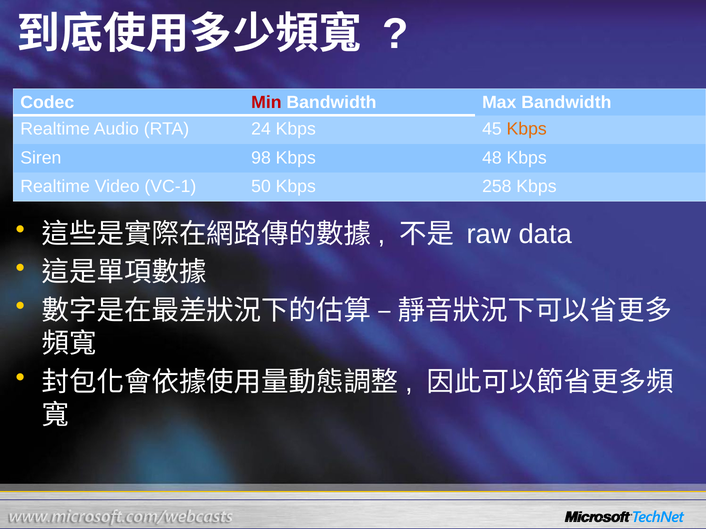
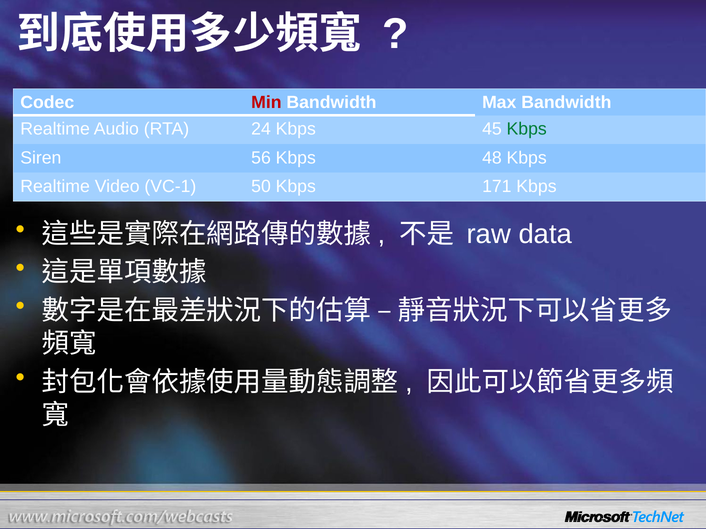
Kbps at (527, 129) colour: orange -> green
98: 98 -> 56
258: 258 -> 171
